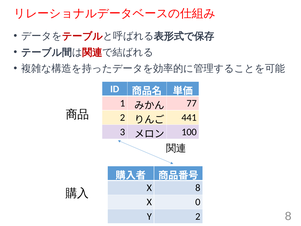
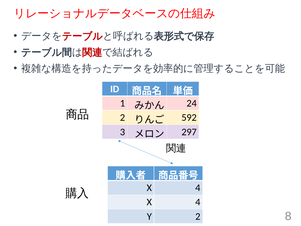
77: 77 -> 24
441: 441 -> 592
100: 100 -> 297
8 at (198, 188): 8 -> 4
0 at (198, 202): 0 -> 4
